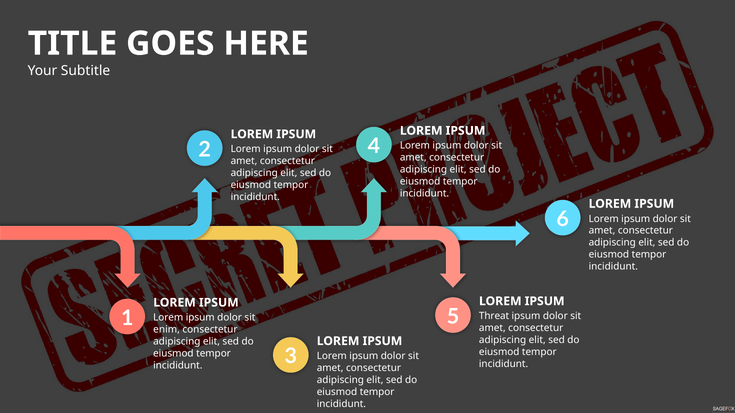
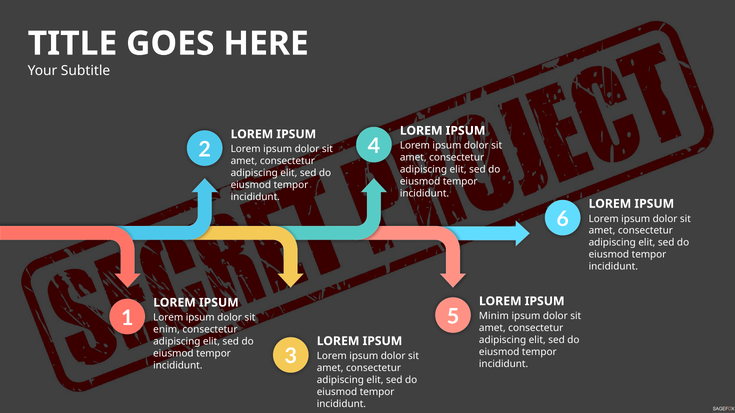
Threat: Threat -> Minim
